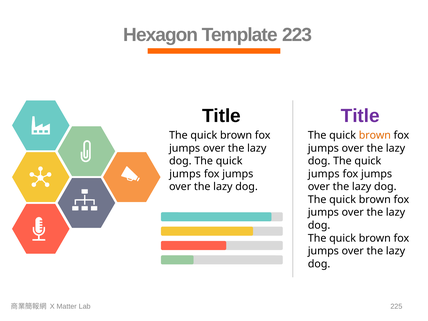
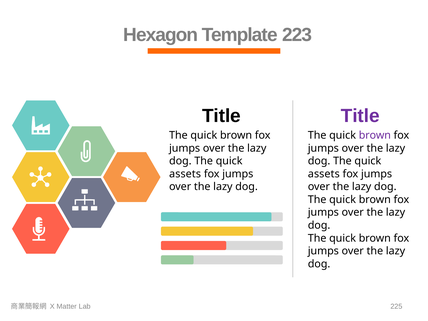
brown at (375, 135) colour: orange -> purple
jumps at (185, 174): jumps -> assets
jumps at (324, 174): jumps -> assets
